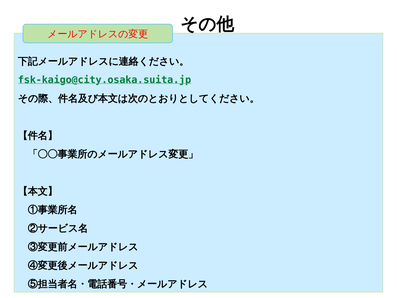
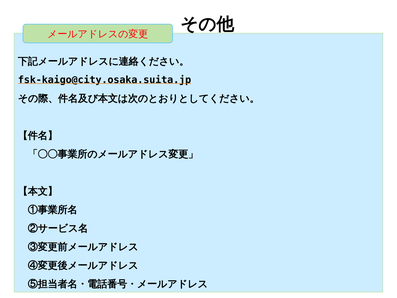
fsk-kaigo@city.osaka.suita.jp colour: green -> black
